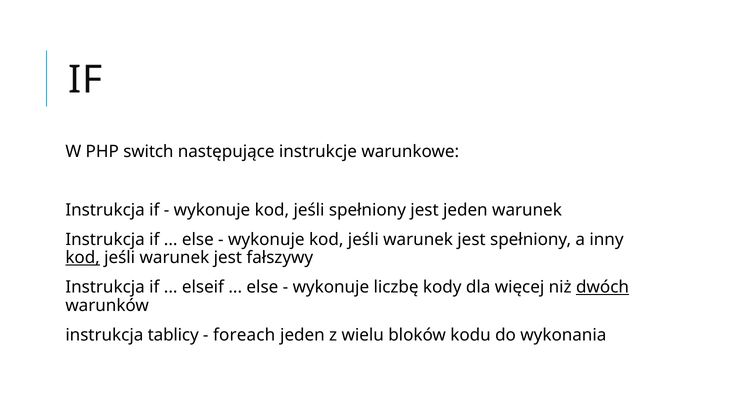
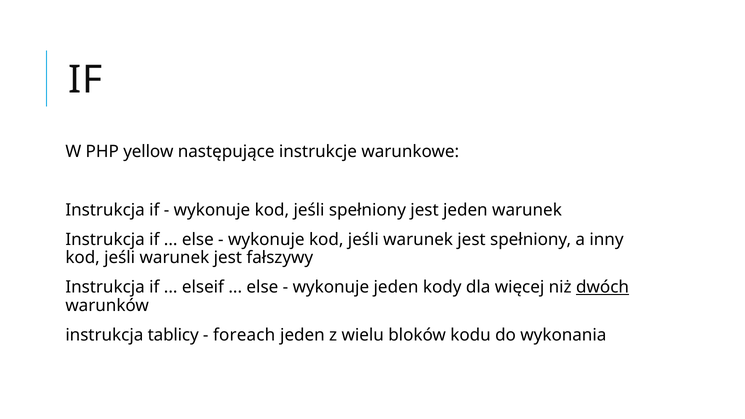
switch: switch -> yellow
kod at (83, 258) underline: present -> none
wykonuje liczbę: liczbę -> jeden
